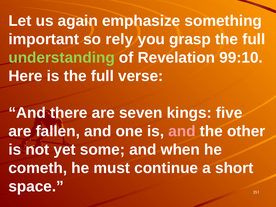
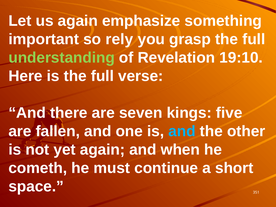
99:10: 99:10 -> 19:10
and at (182, 131) colour: pink -> light blue
yet some: some -> again
